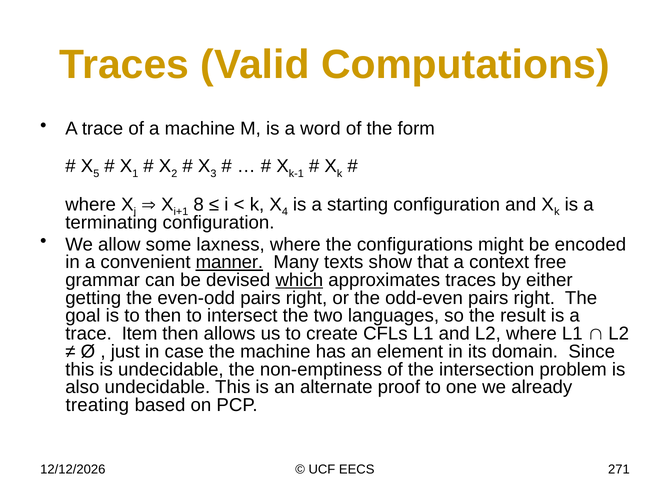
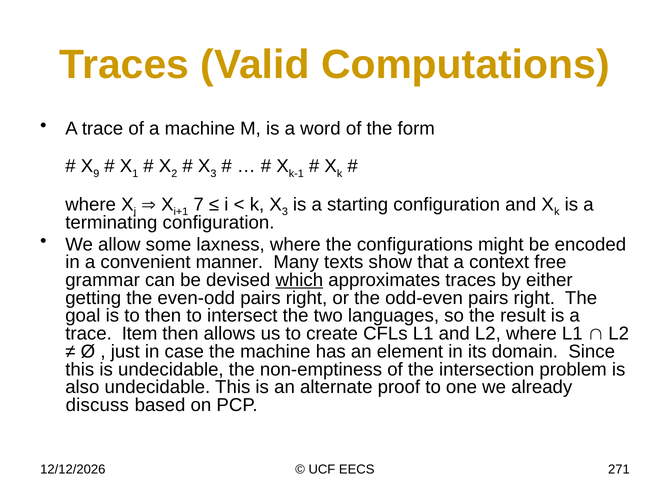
5: 5 -> 9
8: 8 -> 7
4 at (285, 212): 4 -> 3
manner underline: present -> none
treating: treating -> discuss
